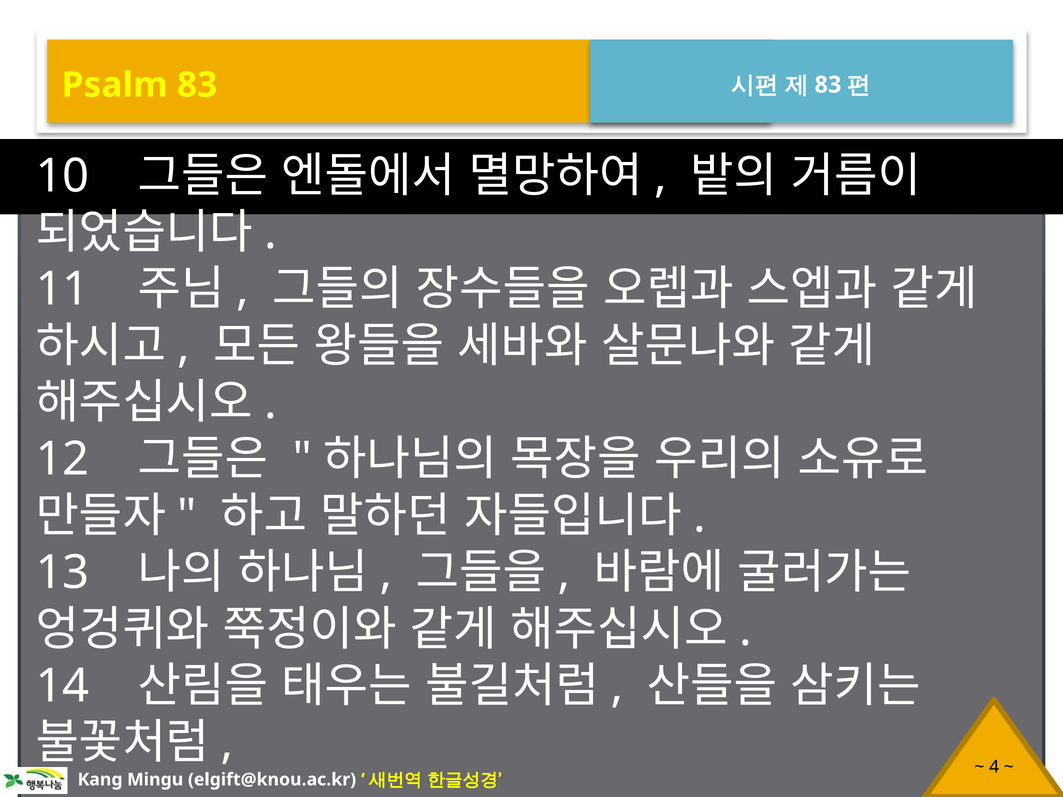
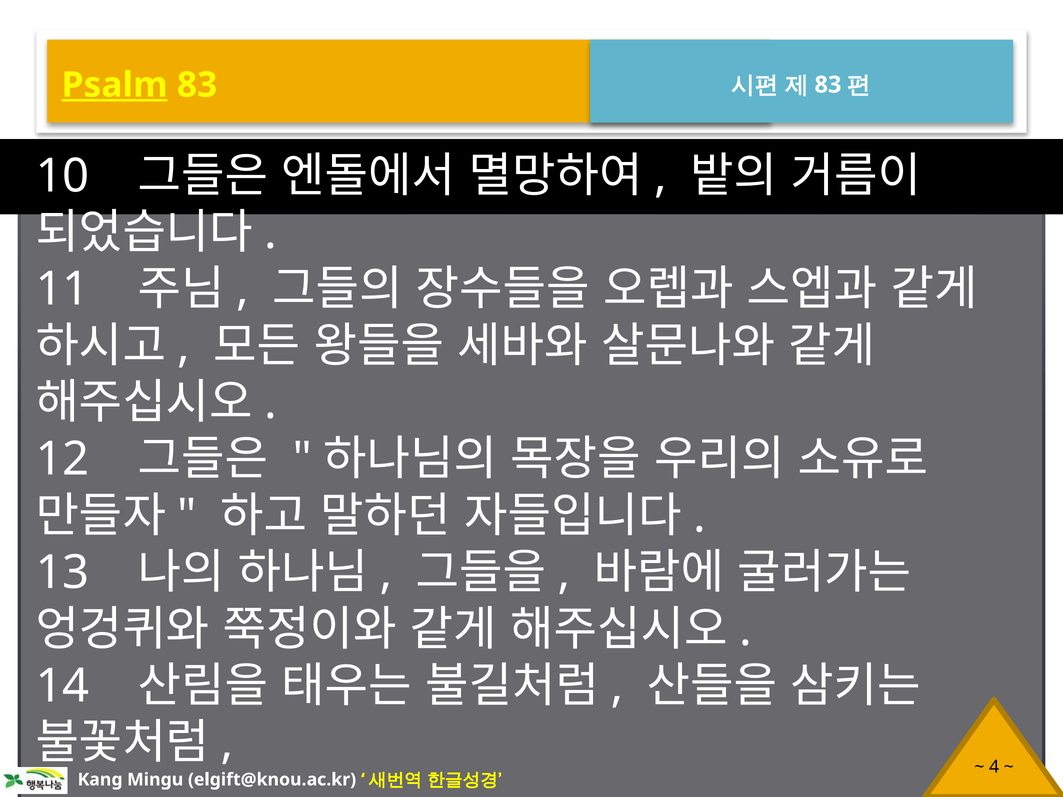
Psalm underline: none -> present
